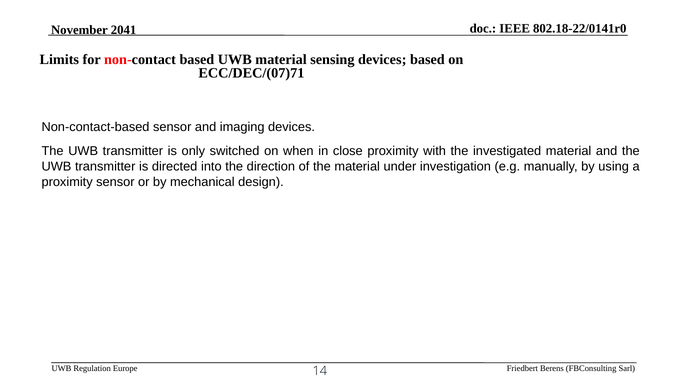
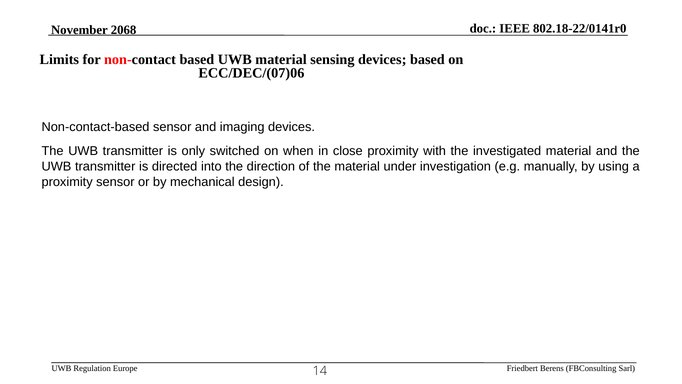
2041: 2041 -> 2068
ECC/DEC/(07)71: ECC/DEC/(07)71 -> ECC/DEC/(07)06
